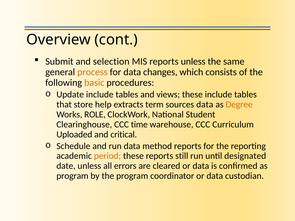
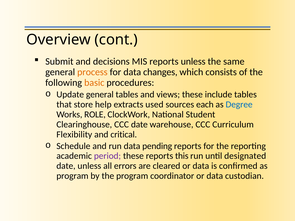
selection: selection -> decisions
Update include: include -> general
term: term -> used
sources data: data -> each
Degree colour: orange -> blue
CCC time: time -> date
Uploaded: Uploaded -> Flexibility
method: method -> pending
period colour: orange -> purple
still: still -> this
